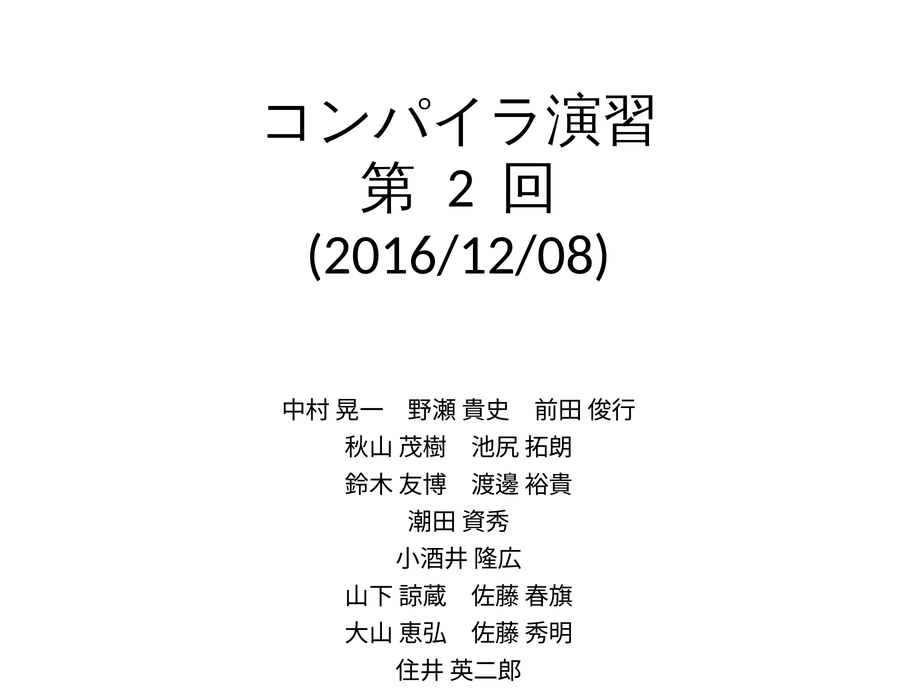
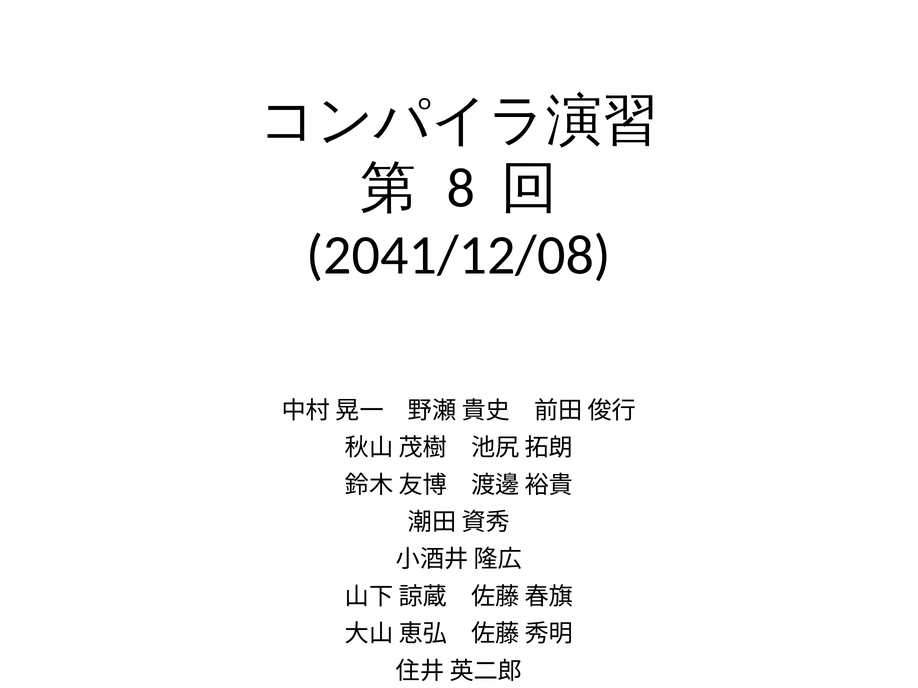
2: 2 -> 8
2016/12/08: 2016/12/08 -> 2041/12/08
